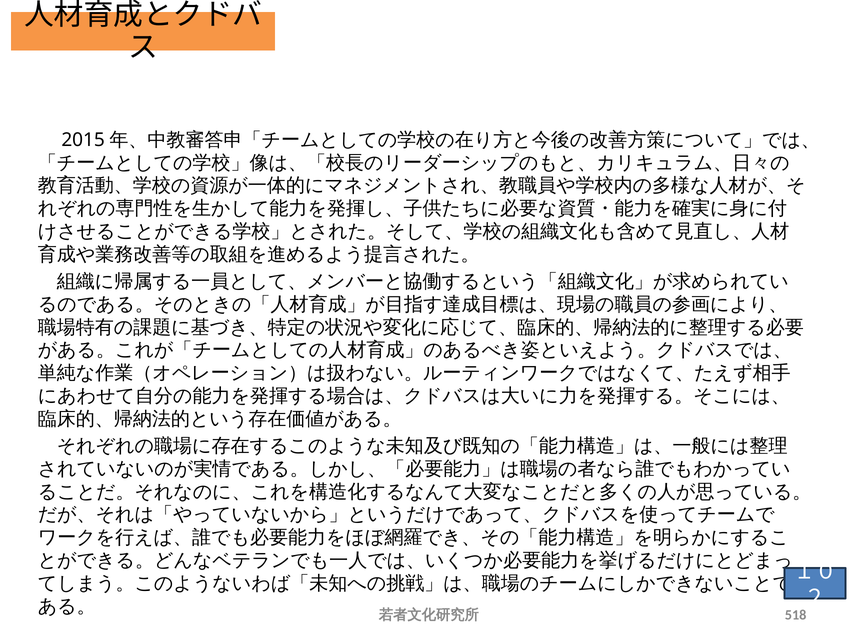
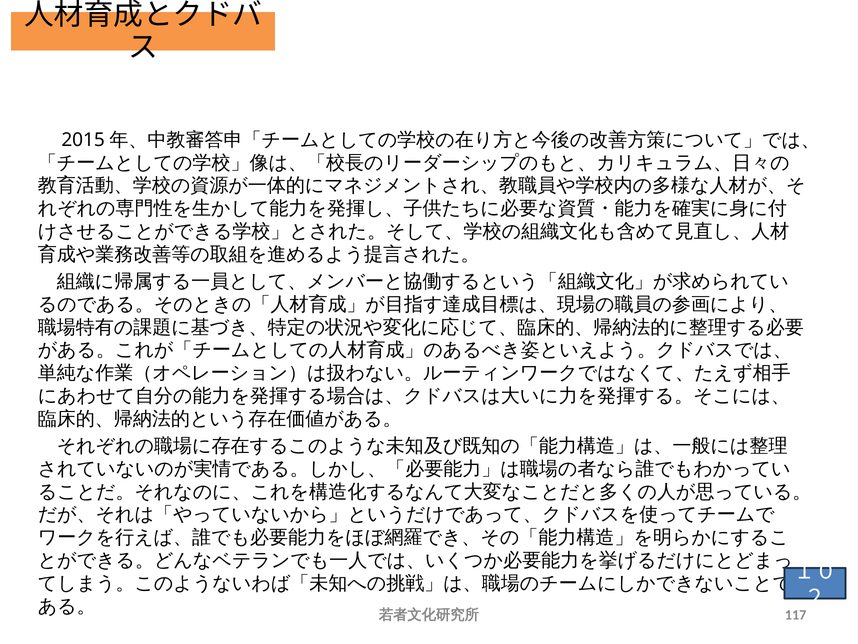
518: 518 -> 117
